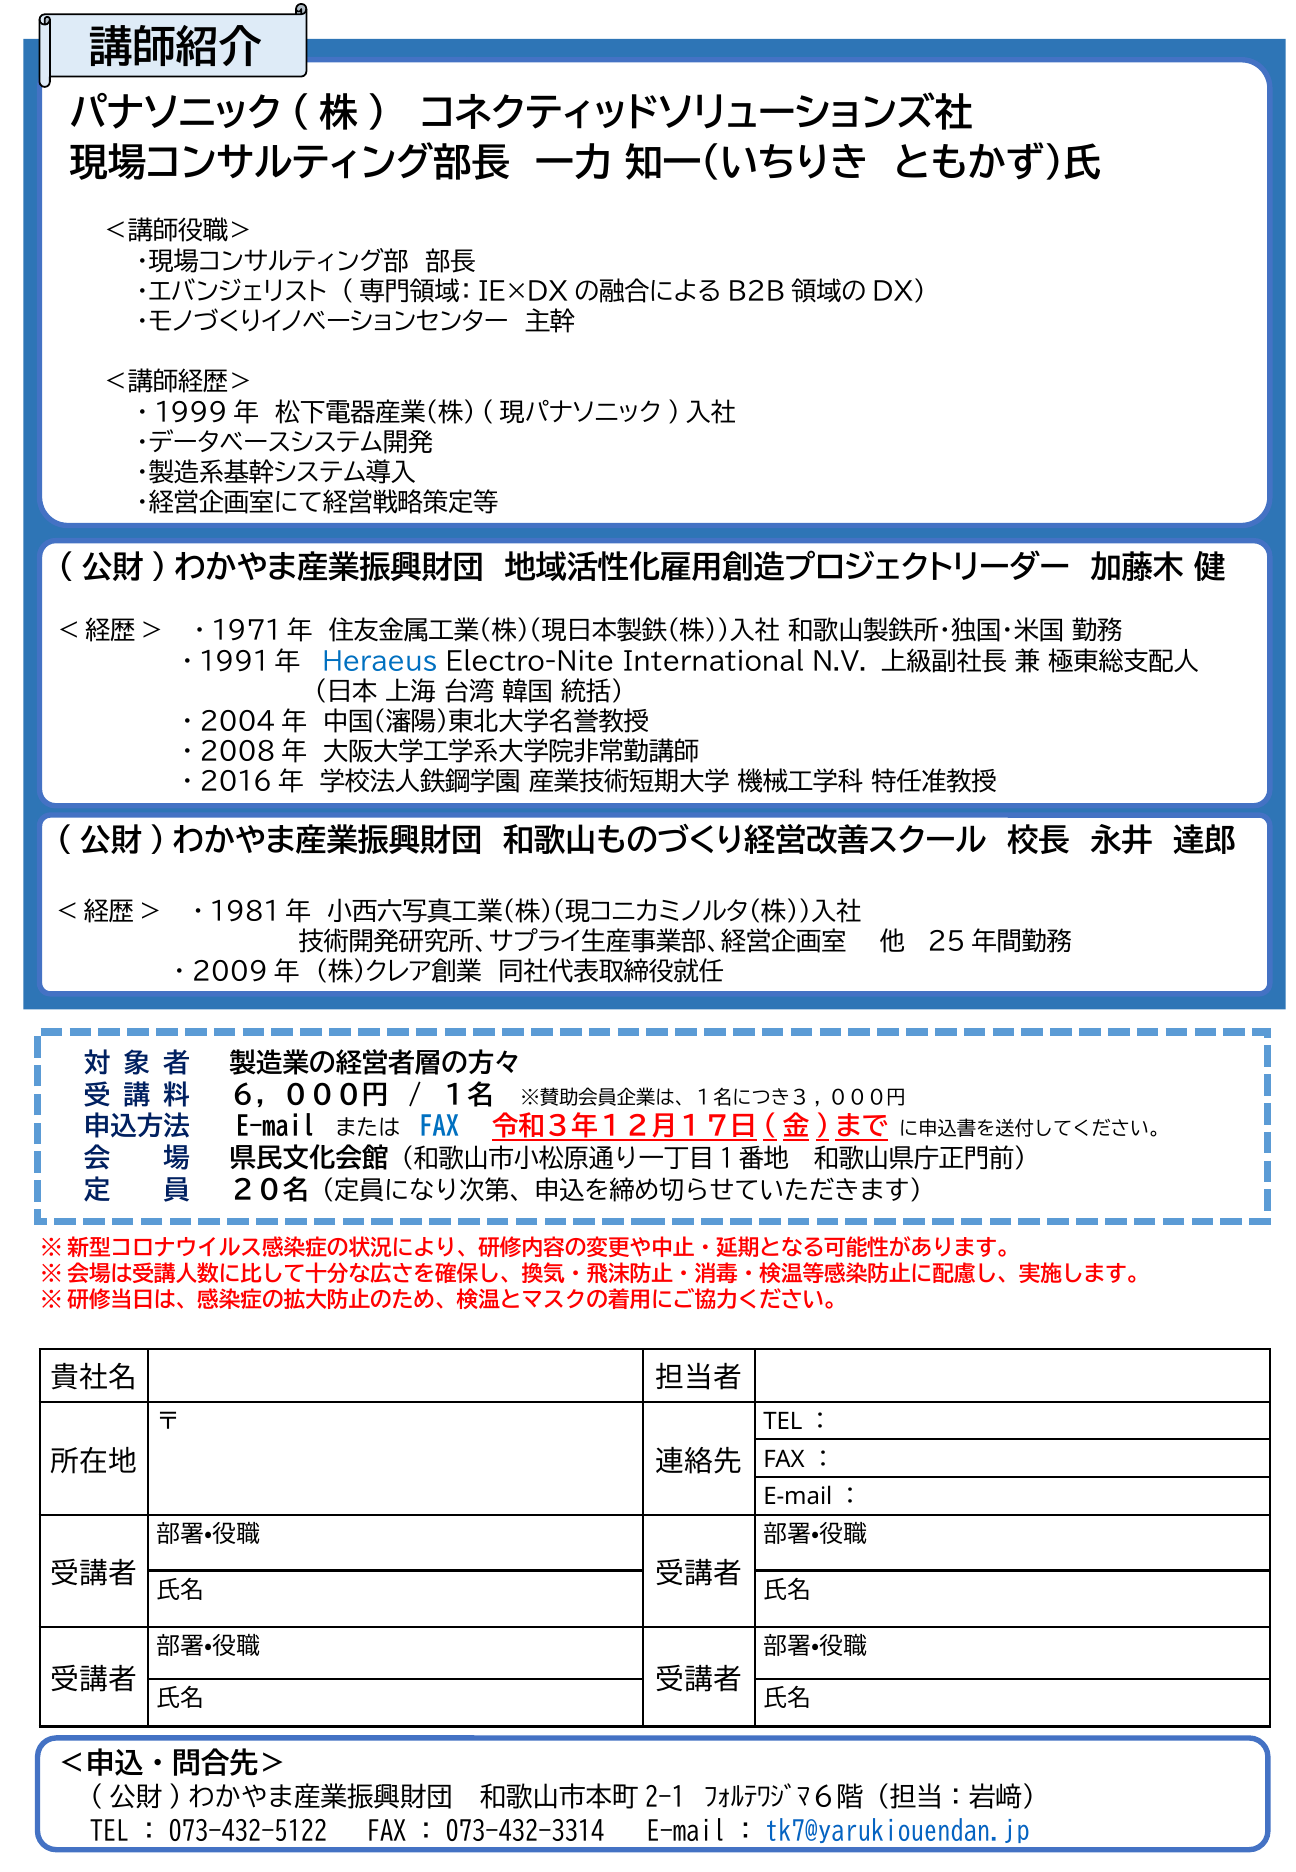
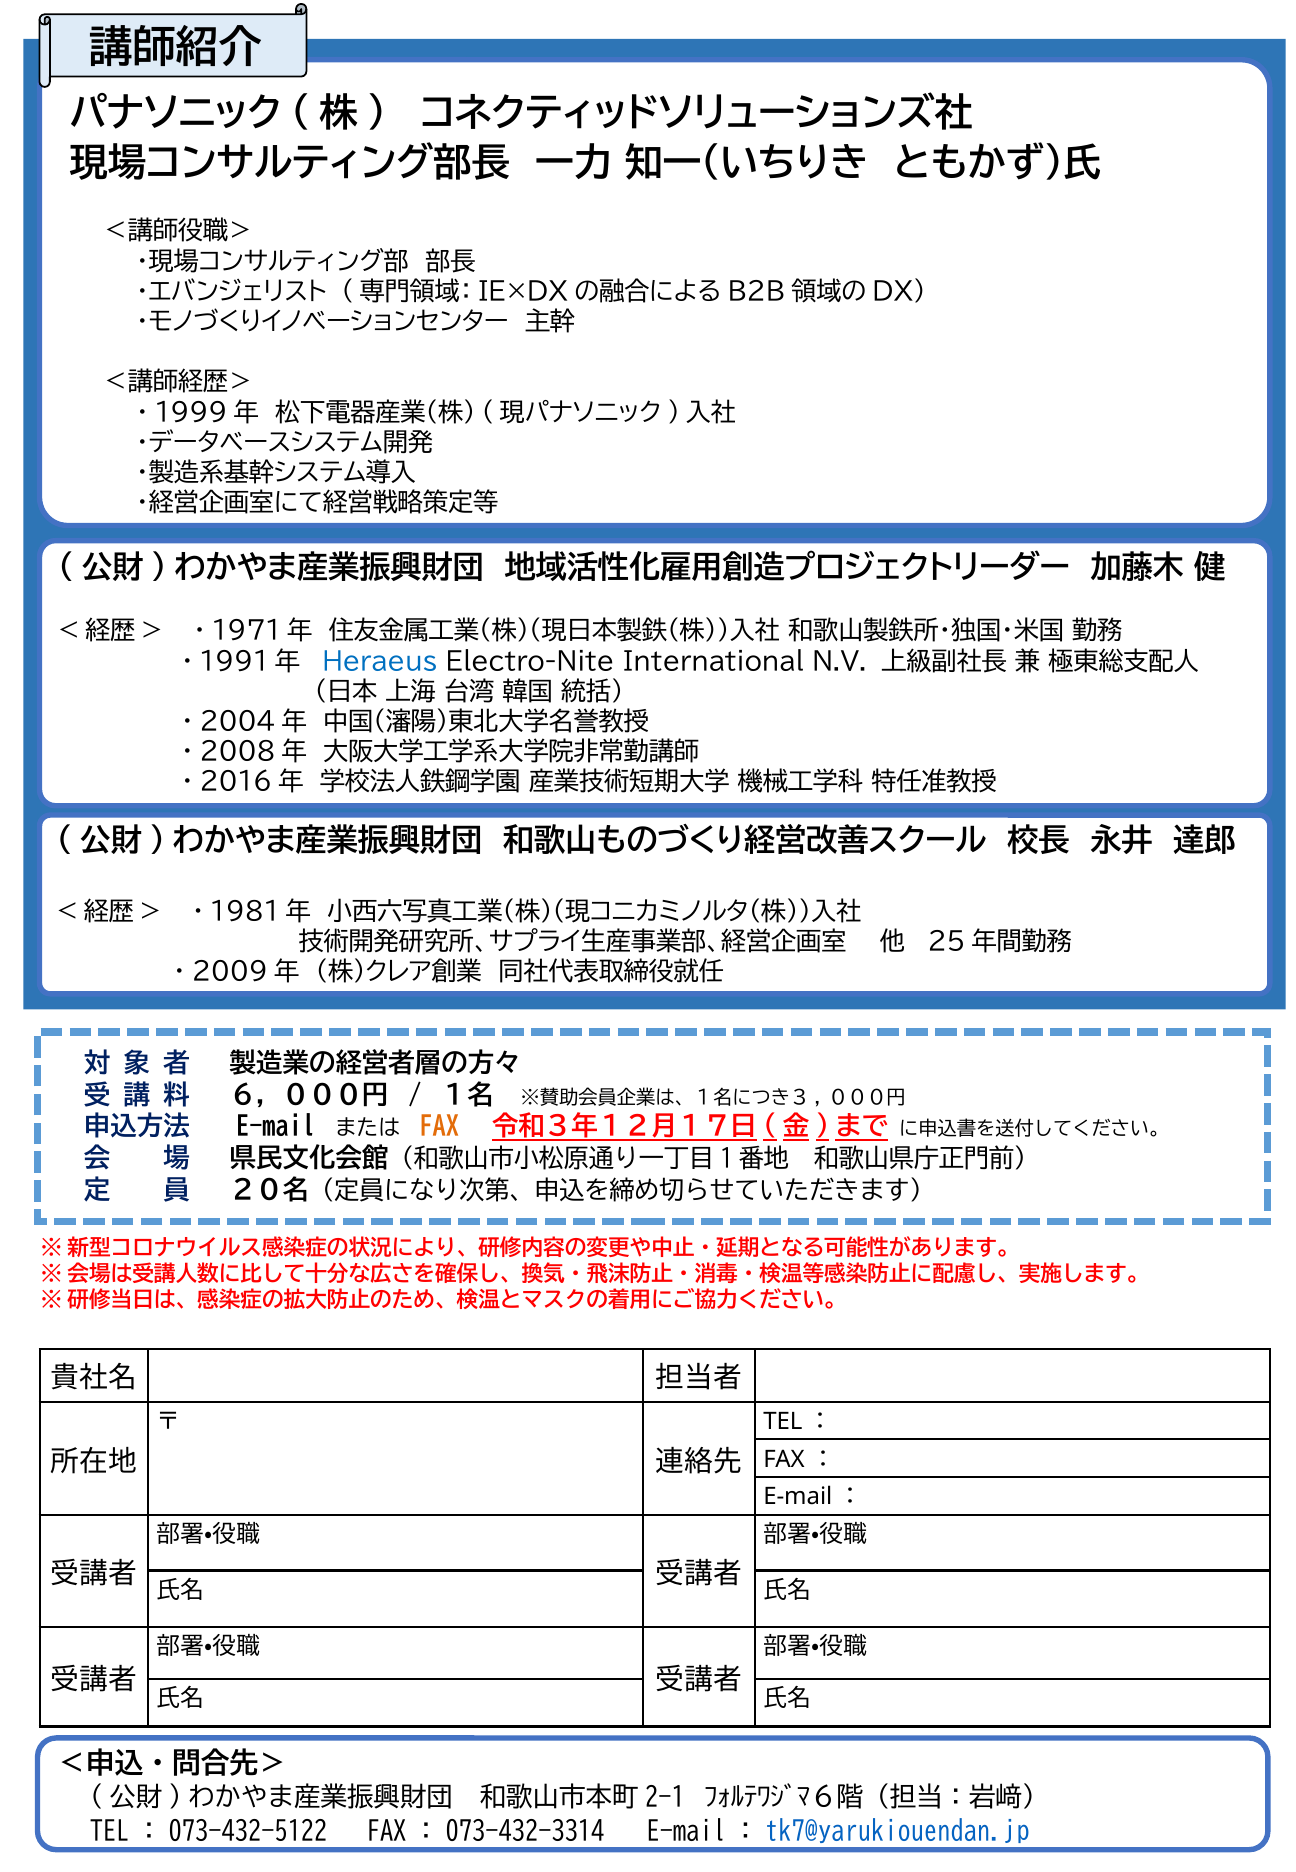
FAX at (439, 1127) colour: blue -> orange
